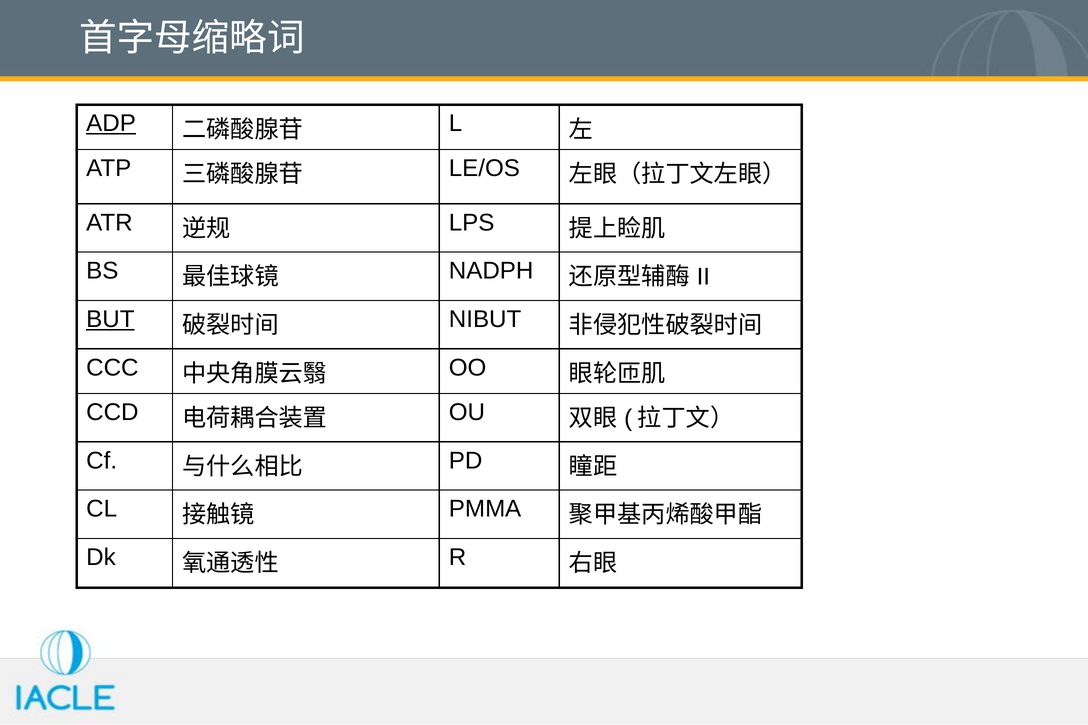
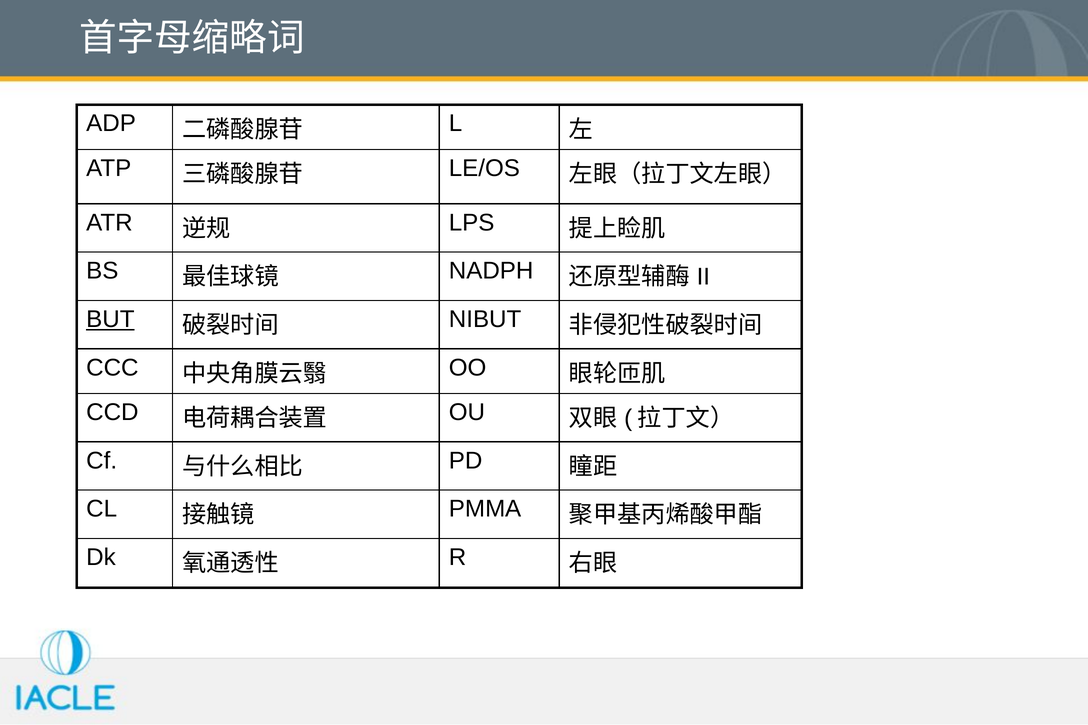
ADP underline: present -> none
